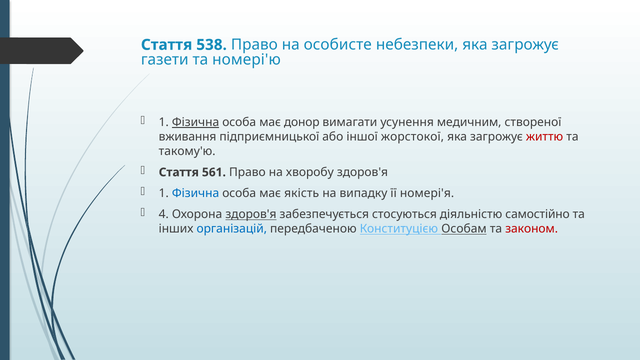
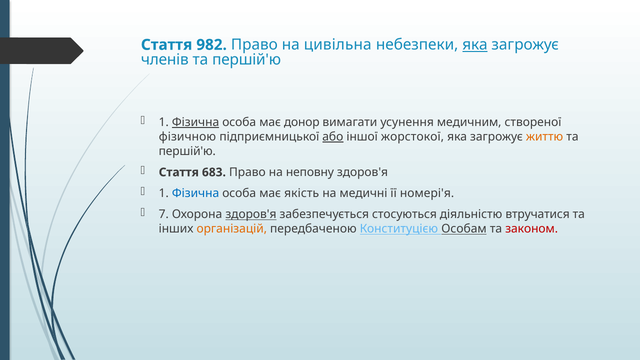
538: 538 -> 982
особисте: особисте -> цивільна
яка at (475, 45) underline: none -> present
газети: газети -> членів
номері'ю at (246, 60): номері'ю -> першій'ю
вживання: вживання -> фізичною
або underline: none -> present
життю colour: red -> orange
такому'ю at (187, 151): такому'ю -> першій'ю
561: 561 -> 683
хворобу: хворобу -> неповну
випадку: випадку -> медичні
4: 4 -> 7
самостійно: самостійно -> втручатися
організацій colour: blue -> orange
